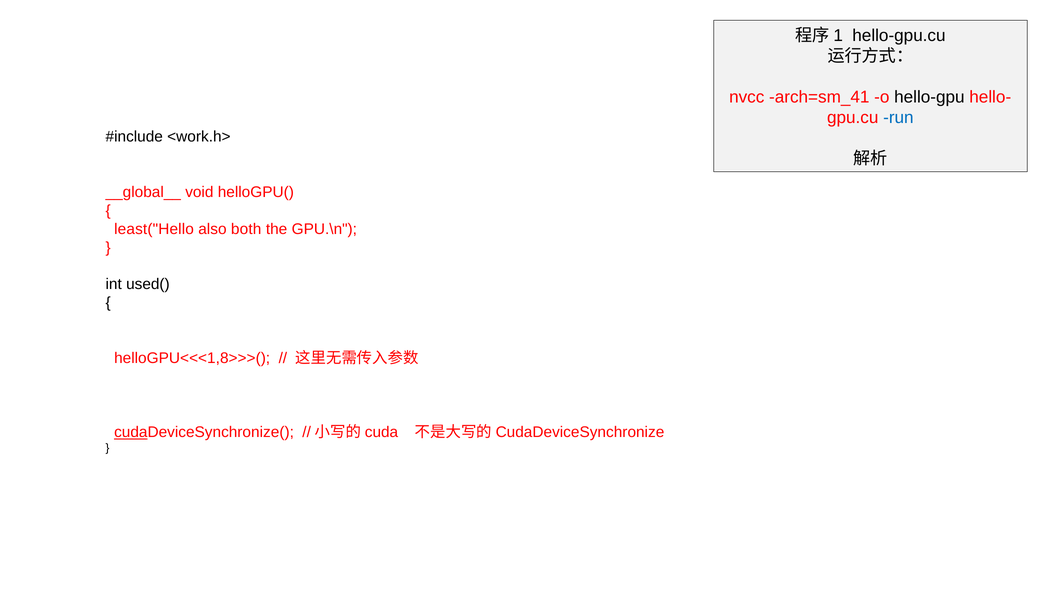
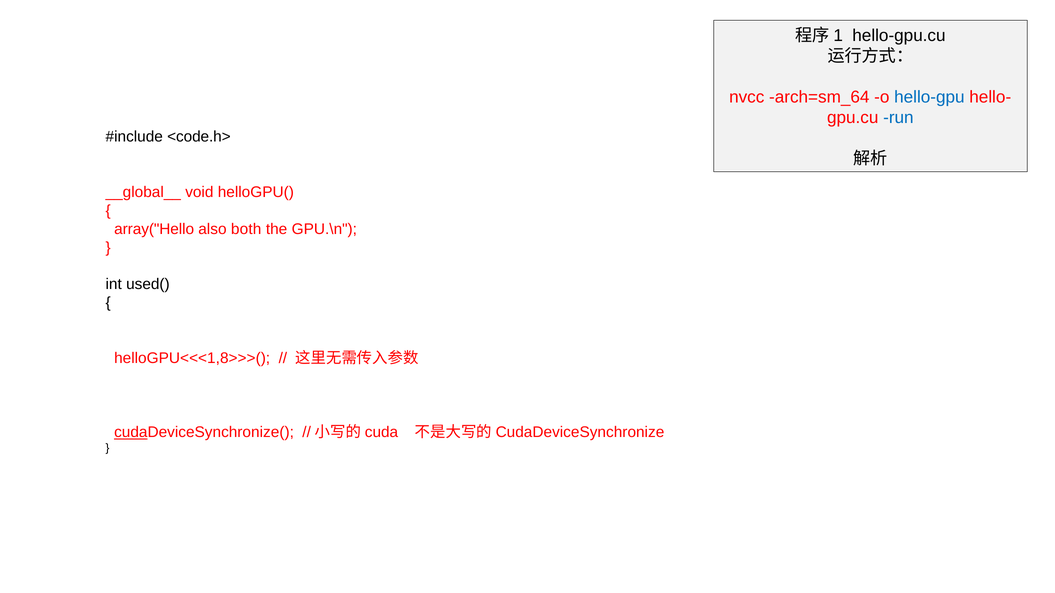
arch=sm_41: arch=sm_41 -> arch=sm_64
hello-gpu colour: black -> blue
<work.h>: <work.h> -> <code.h>
least("Hello: least("Hello -> array("Hello
